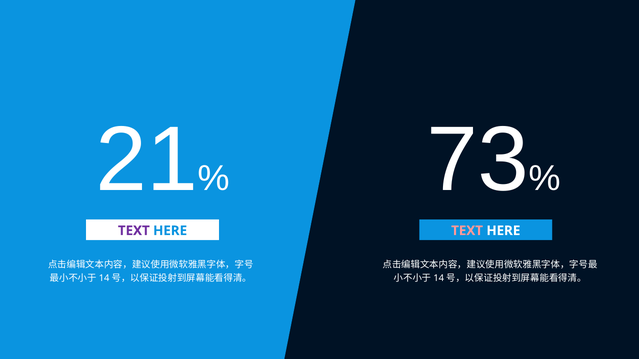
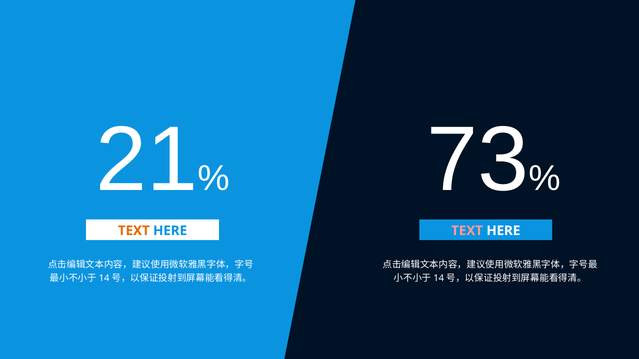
TEXT at (134, 231) colour: purple -> orange
